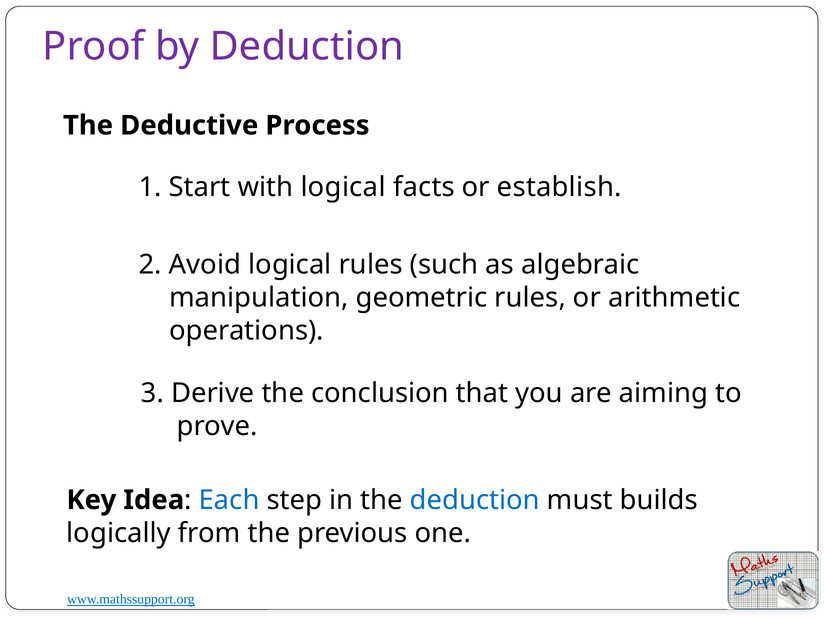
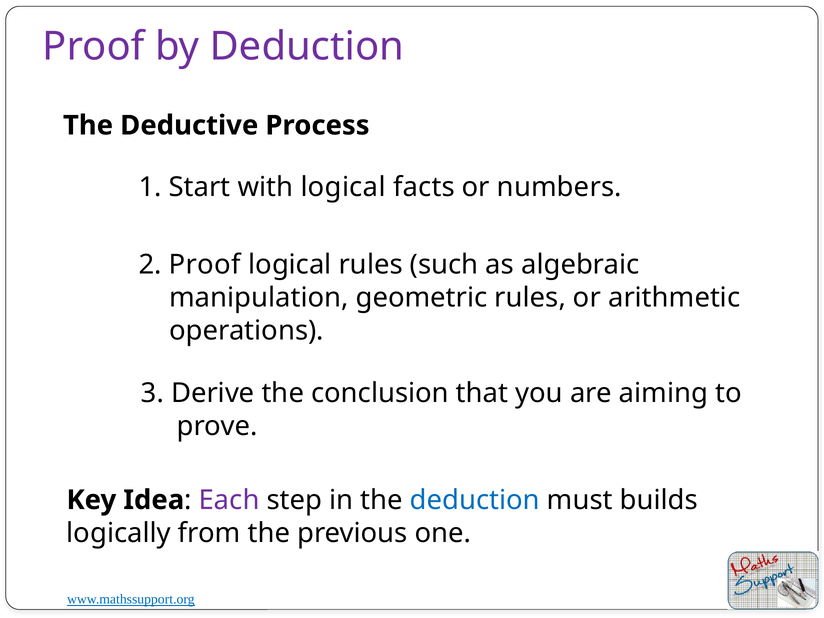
establish: establish -> numbers
2 Avoid: Avoid -> Proof
Each colour: blue -> purple
